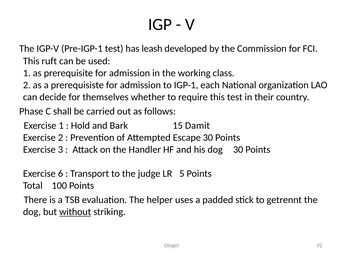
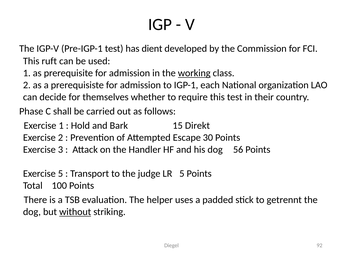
leash: leash -> dient
working underline: none -> present
Damit: Damit -> Direkt
30: 30 -> 56
Exercise 6: 6 -> 5
